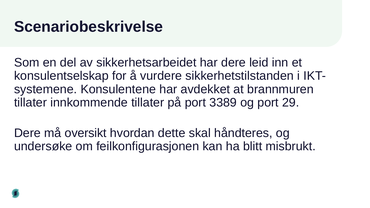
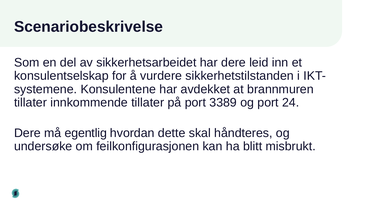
29: 29 -> 24
oversikt: oversikt -> egentlig
